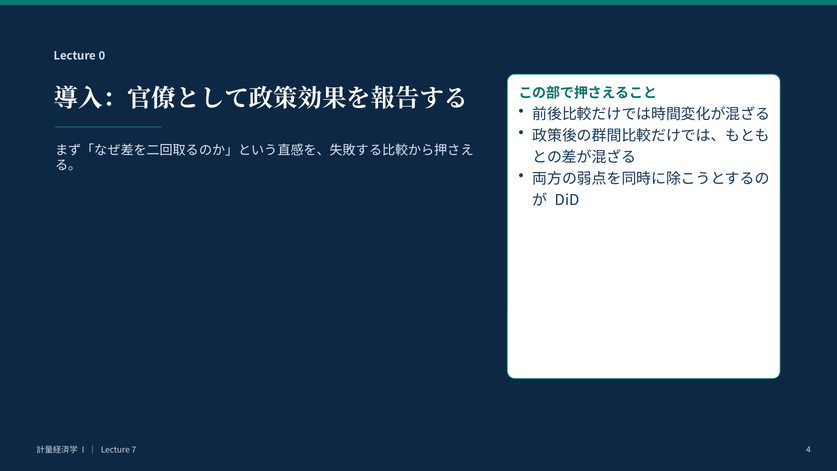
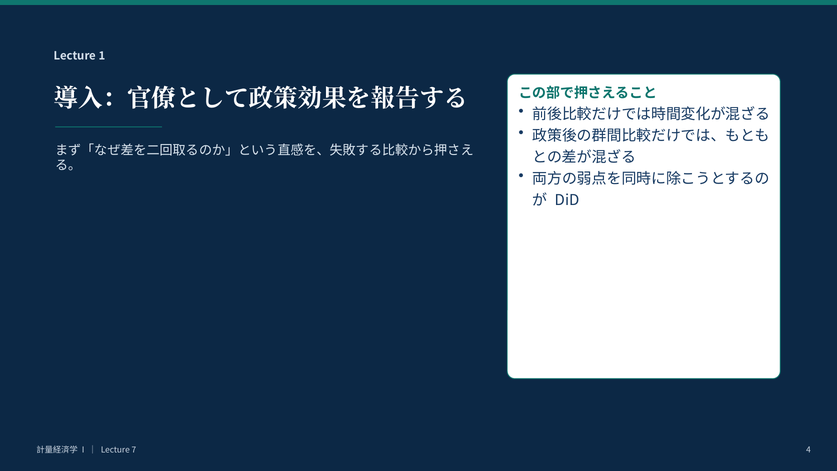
0: 0 -> 1
